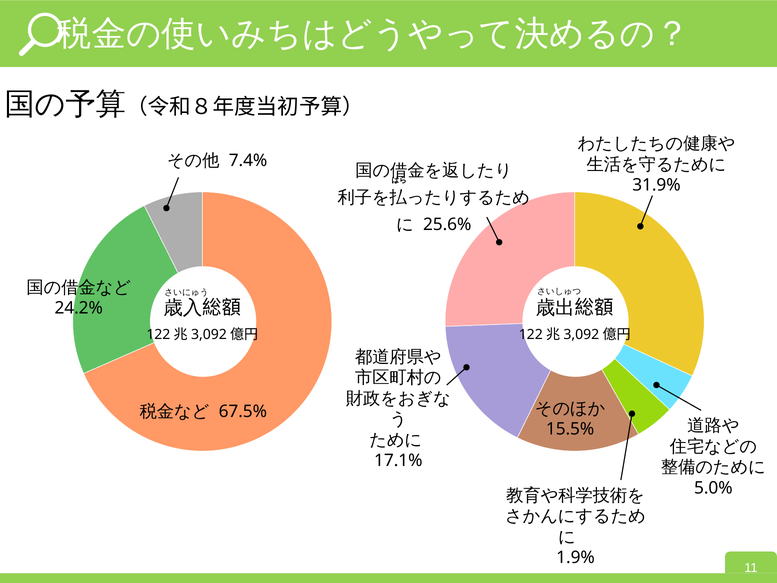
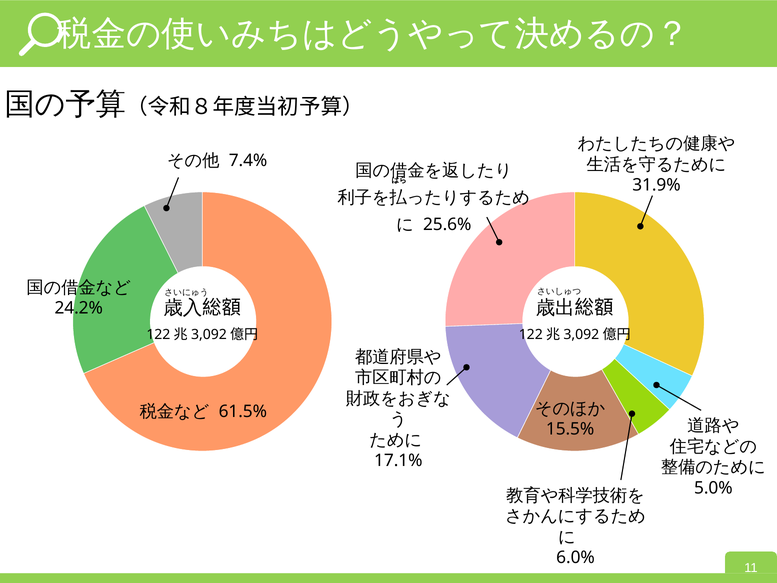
67.5%: 67.5% -> 61.5%
1.9%: 1.9% -> 6.0%
